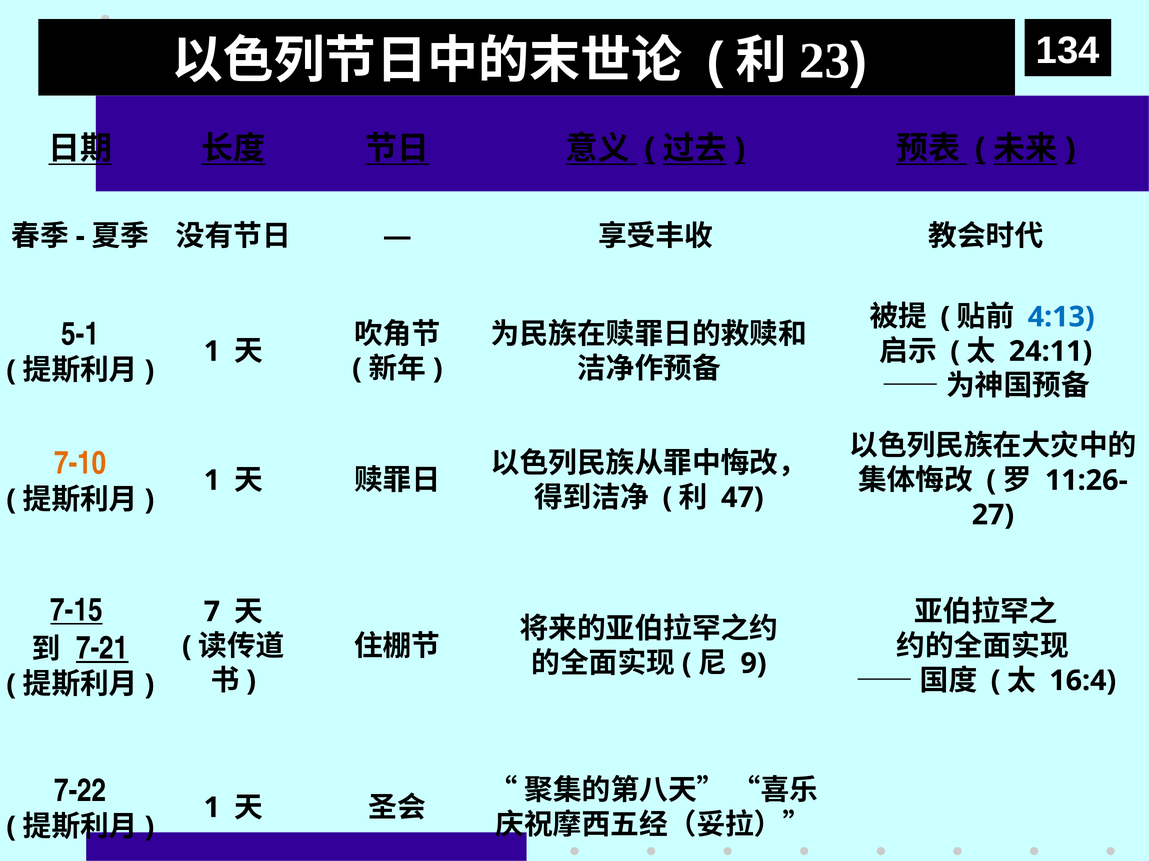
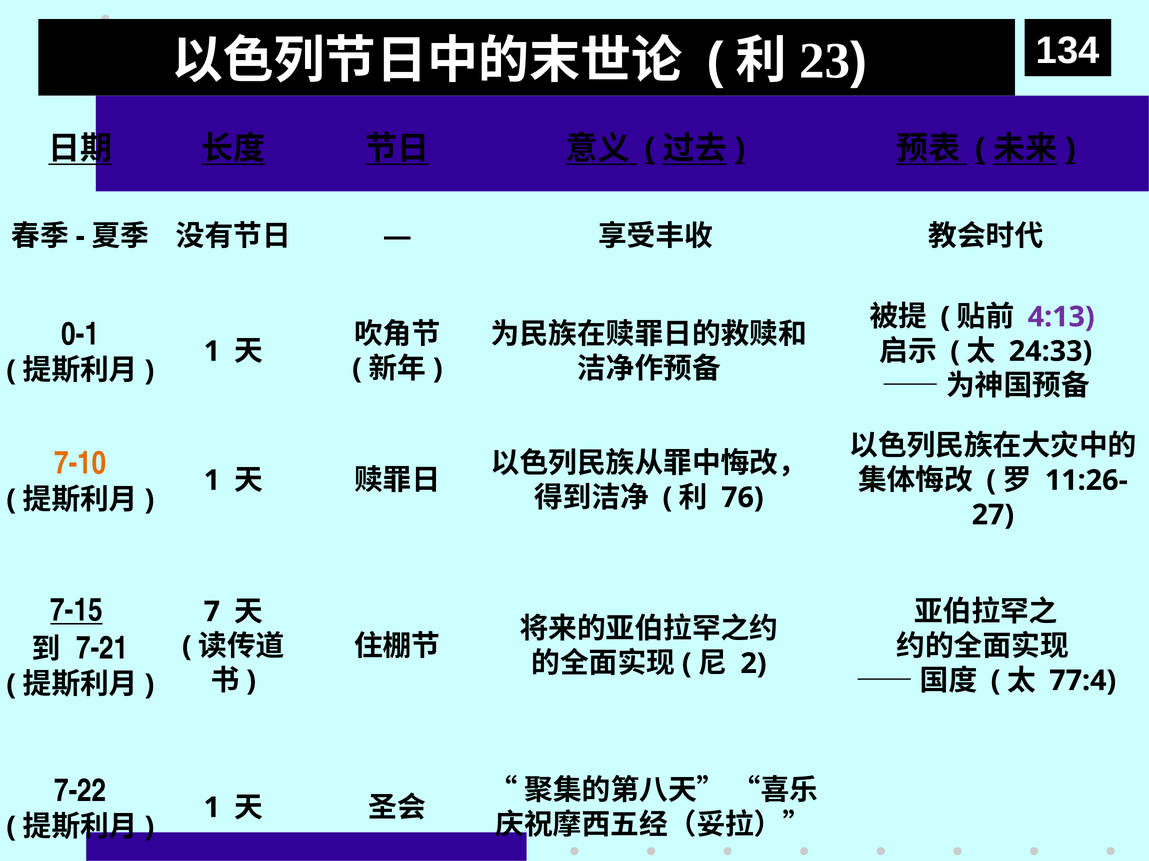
4:13 colour: blue -> purple
5-1: 5-1 -> 0-1
24:11: 24:11 -> 24:33
47: 47 -> 76
7-21 underline: present -> none
9: 9 -> 2
16:4: 16:4 -> 77:4
